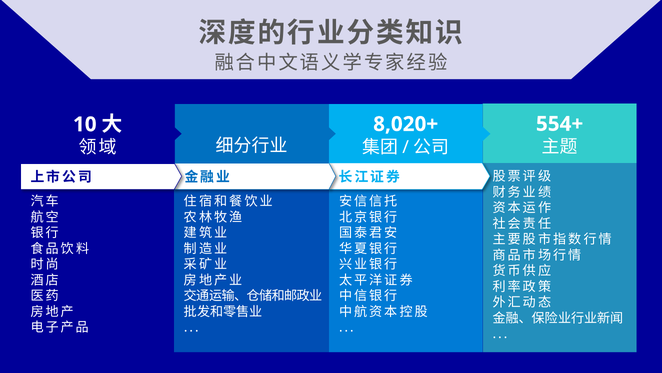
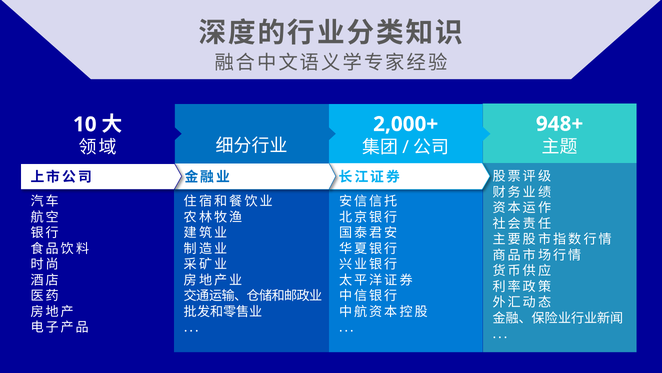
554+: 554+ -> 948+
8,020+: 8,020+ -> 2,000+
